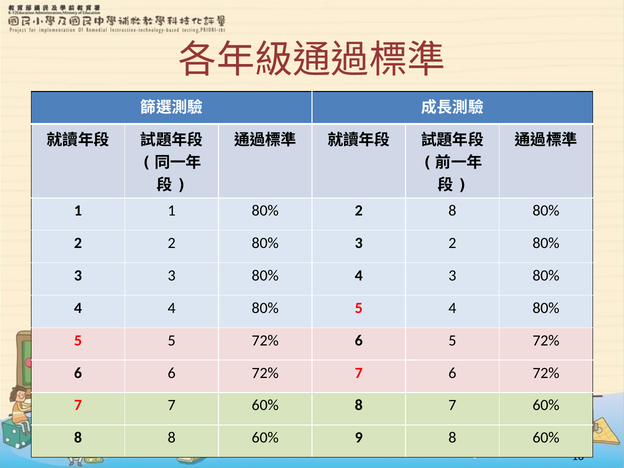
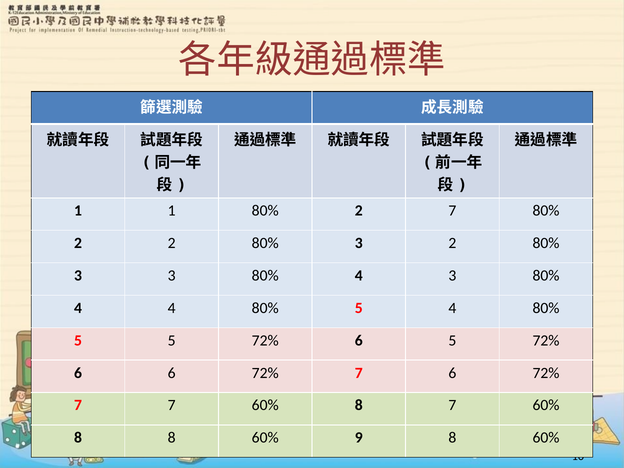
2 8: 8 -> 7
